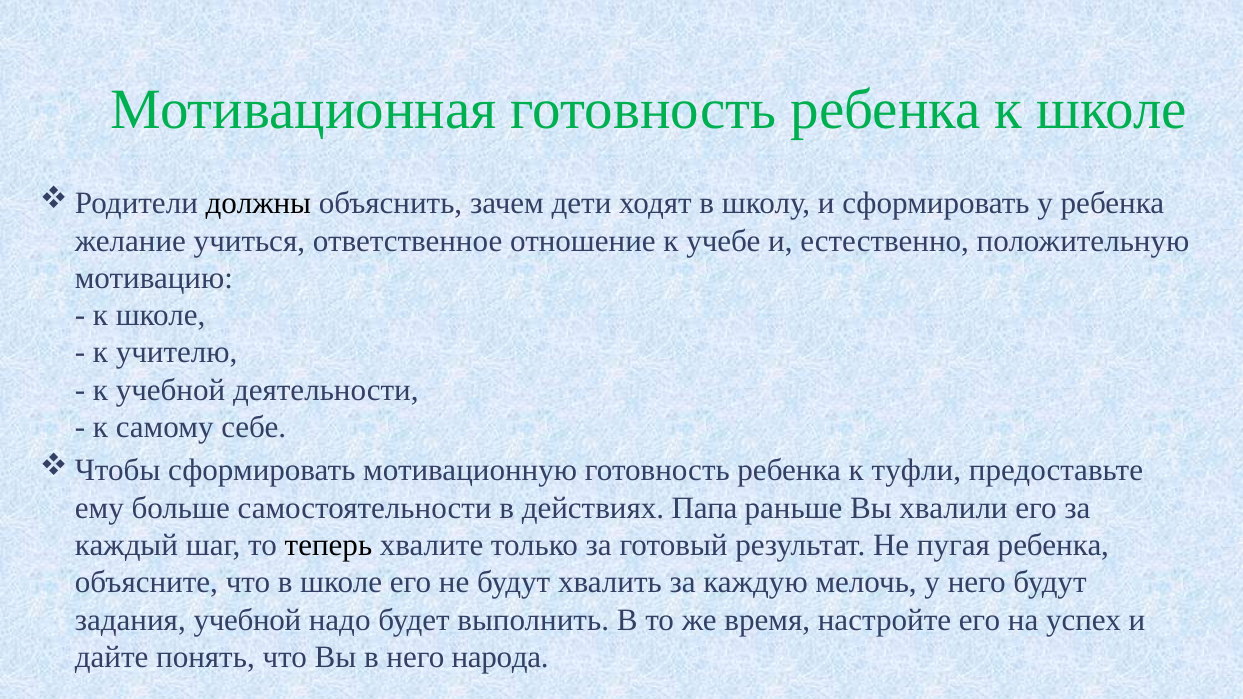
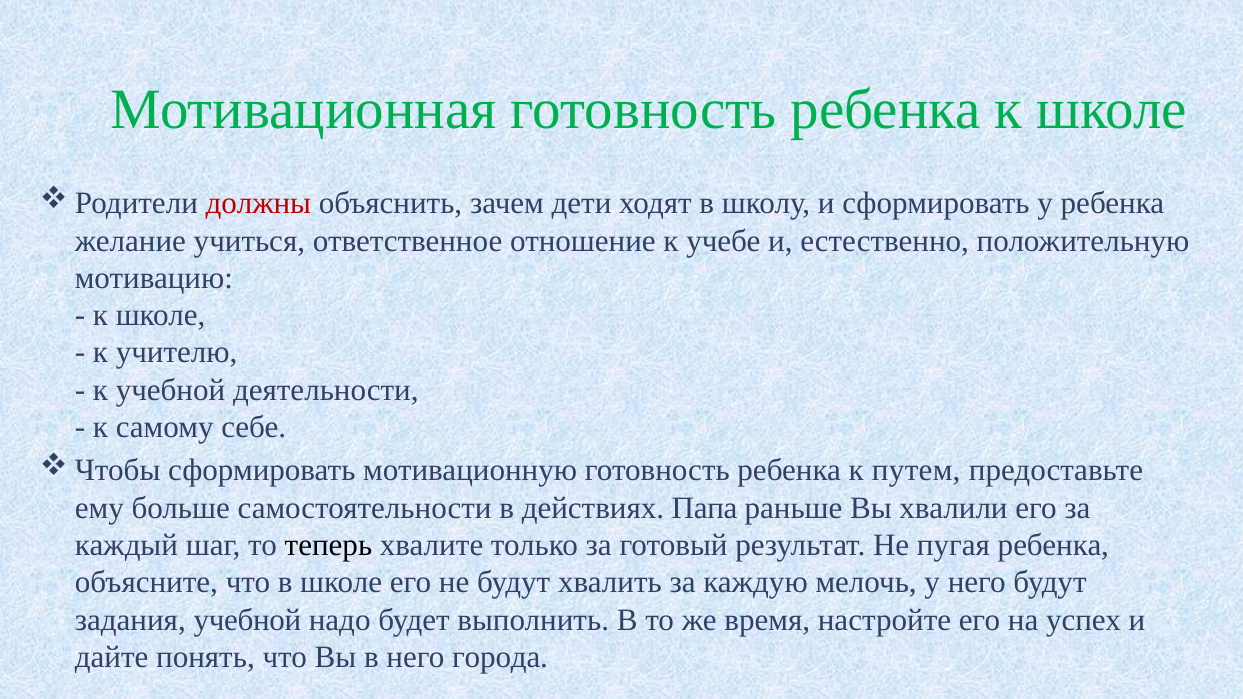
должны colour: black -> red
туфли: туфли -> путем
народа: народа -> города
